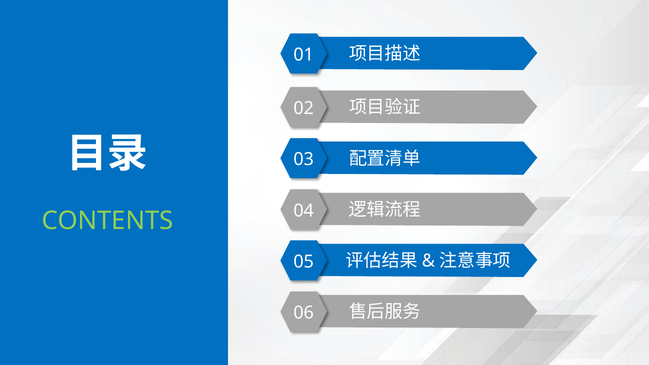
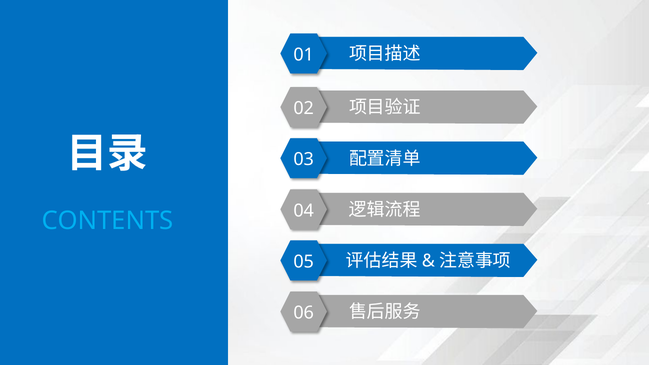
CONTENTS colour: light green -> light blue
